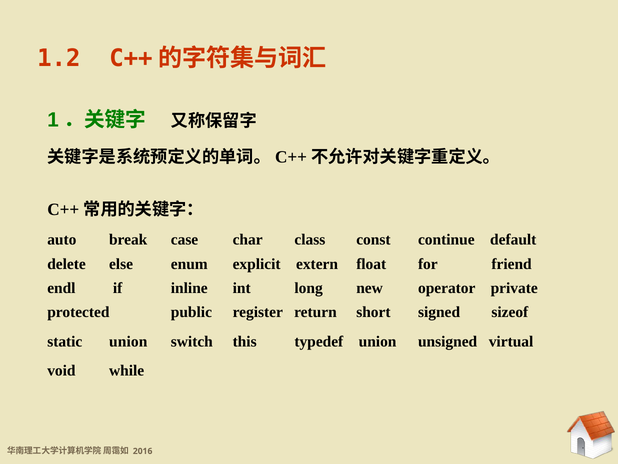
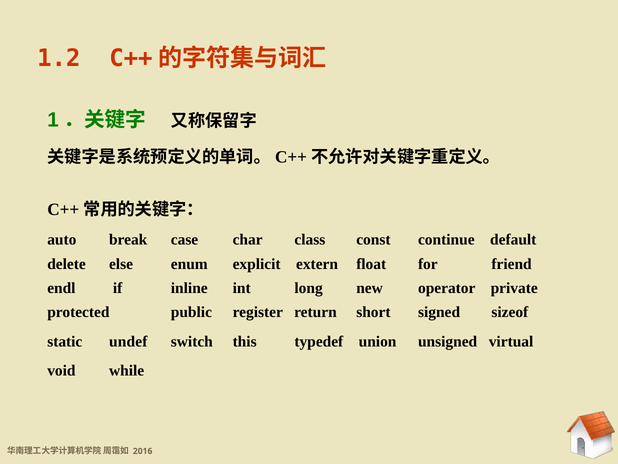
static union: union -> undef
